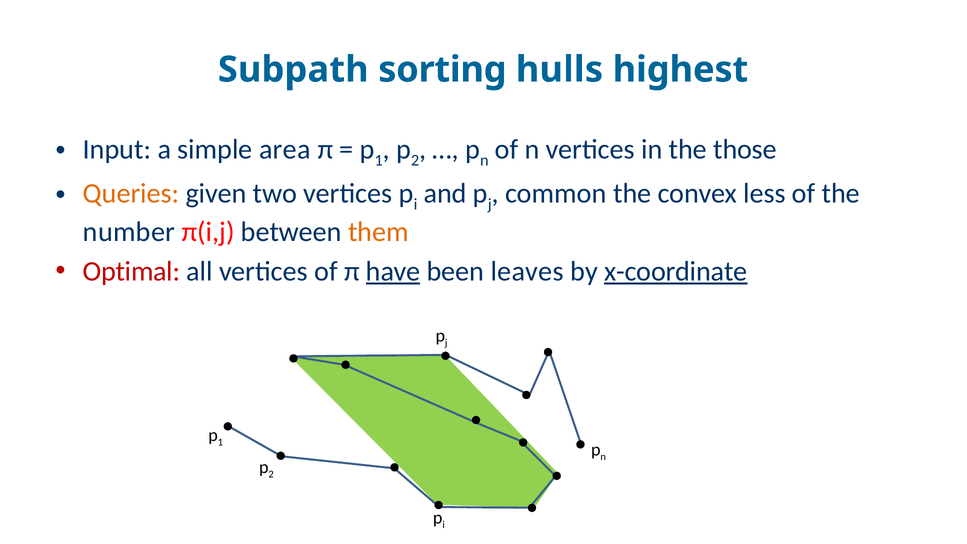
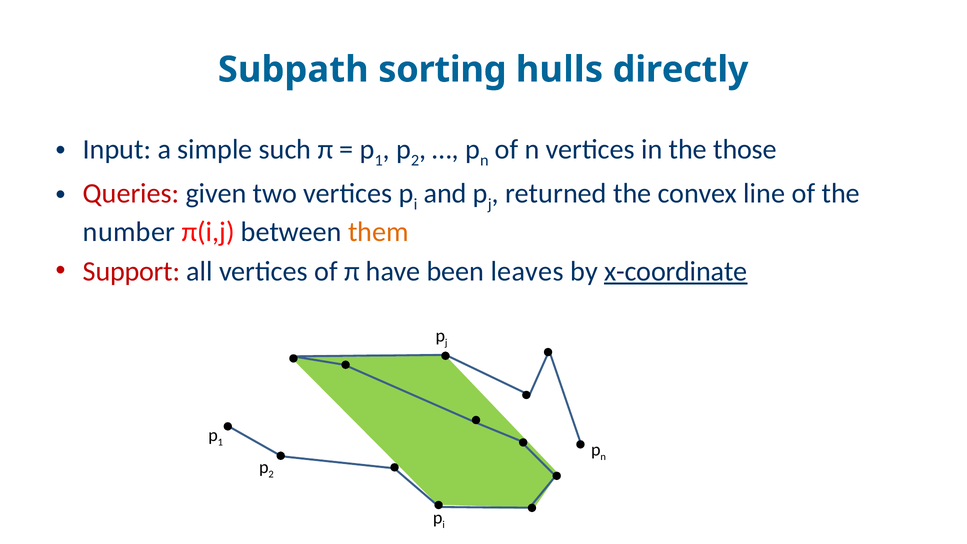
highest: highest -> directly
area: area -> such
Queries colour: orange -> red
common: common -> returned
less: less -> line
Optimal: Optimal -> Support
have underline: present -> none
